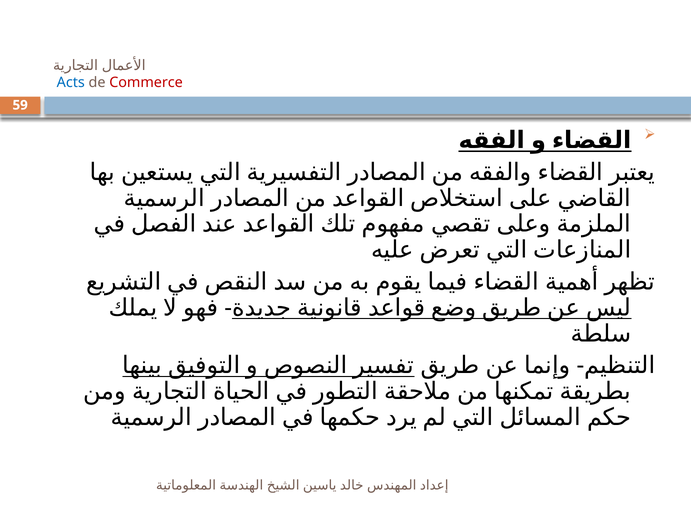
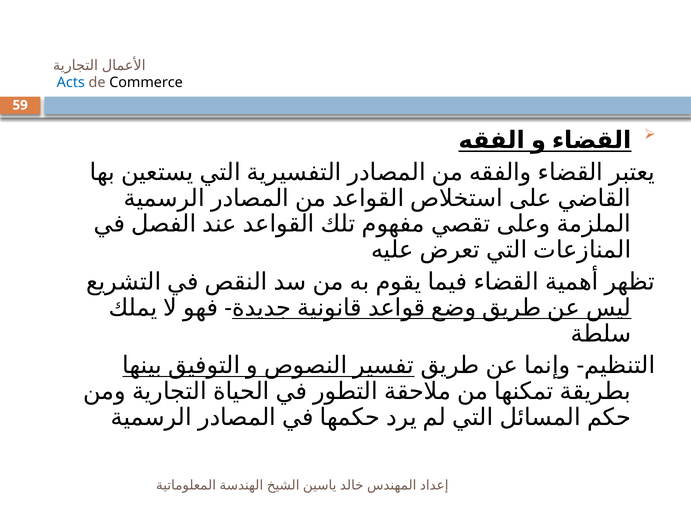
Commerce colour: red -> black
